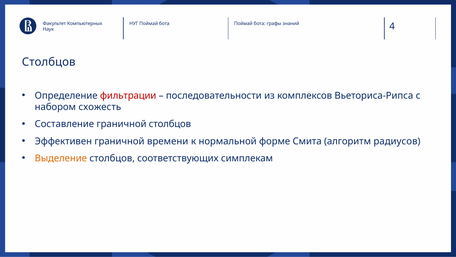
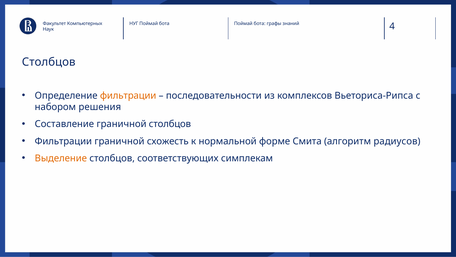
фильтрации at (128, 95) colour: red -> orange
схожесть: схожесть -> решения
Эффективен at (63, 141): Эффективен -> Фильтрации
времени: времени -> схожесть
